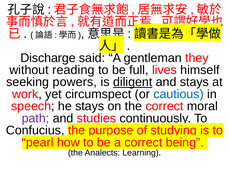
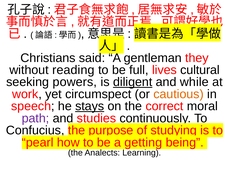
Discharge: Discharge -> Christians
himself: himself -> cultural
and stays: stays -> while
cautious colour: blue -> orange
stays at (90, 106) underline: none -> present
a correct: correct -> getting
